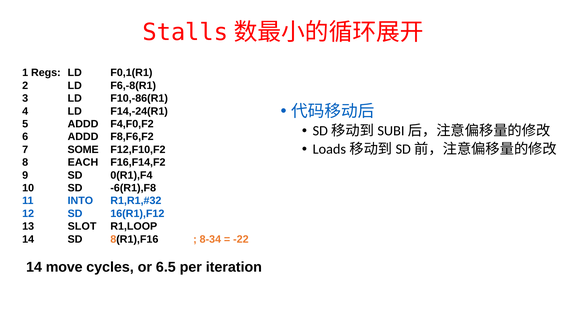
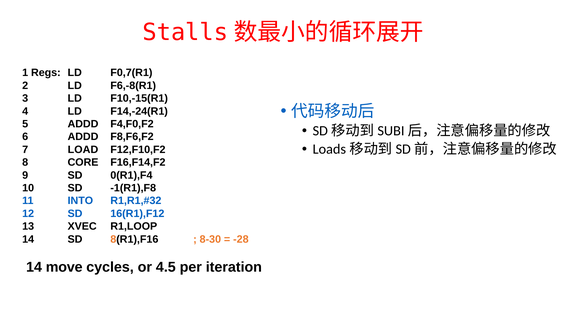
F0,1(R1: F0,1(R1 -> F0,7(R1
F10,-86(R1: F10,-86(R1 -> F10,-15(R1
SOME: SOME -> LOAD
EACH: EACH -> CORE
-6(R1),F8: -6(R1),F8 -> -1(R1),F8
SLOT: SLOT -> XVEC
8-34: 8-34 -> 8-30
-22: -22 -> -28
6.5: 6.5 -> 4.5
